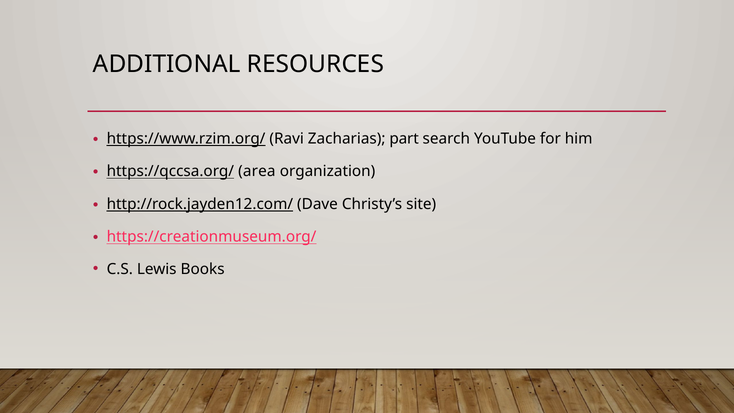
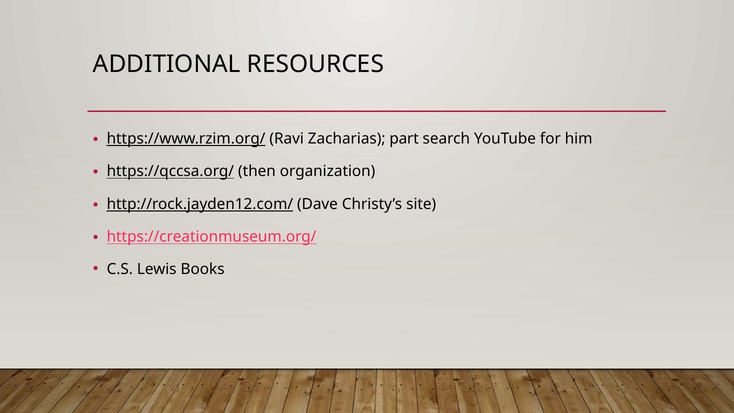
area: area -> then
